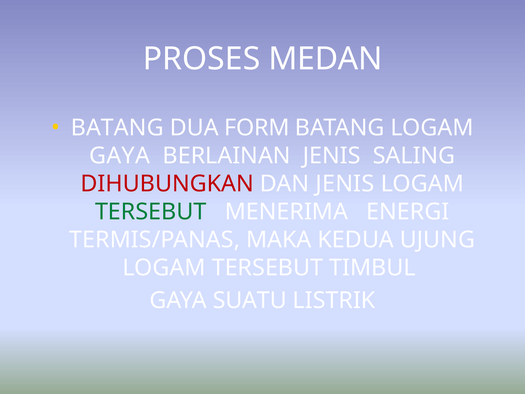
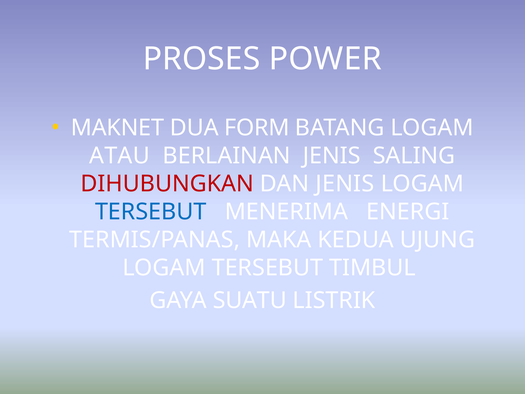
MEDAN: MEDAN -> POWER
BATANG at (117, 128): BATANG -> MAKNET
GAYA at (120, 156): GAYA -> ATAU
TERSEBUT at (151, 212) colour: green -> blue
